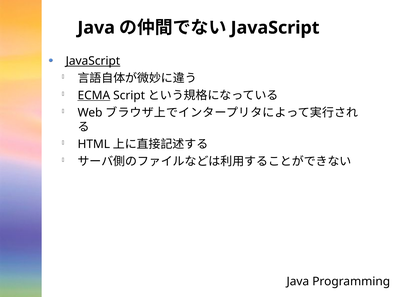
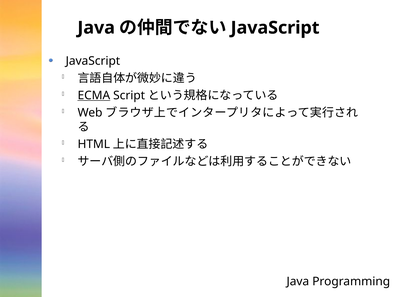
JavaScript at (93, 61) underline: present -> none
